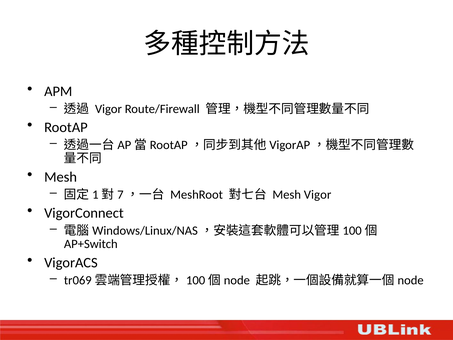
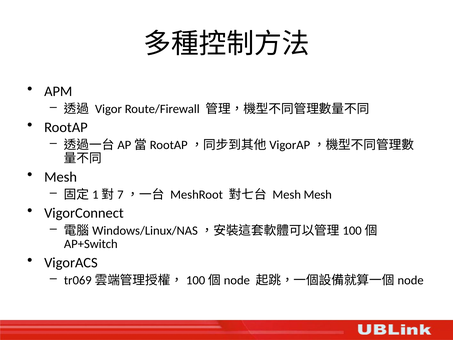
Mesh Vigor: Vigor -> Mesh
